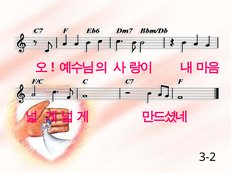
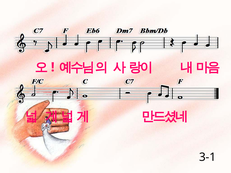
3-2: 3-2 -> 3-1
